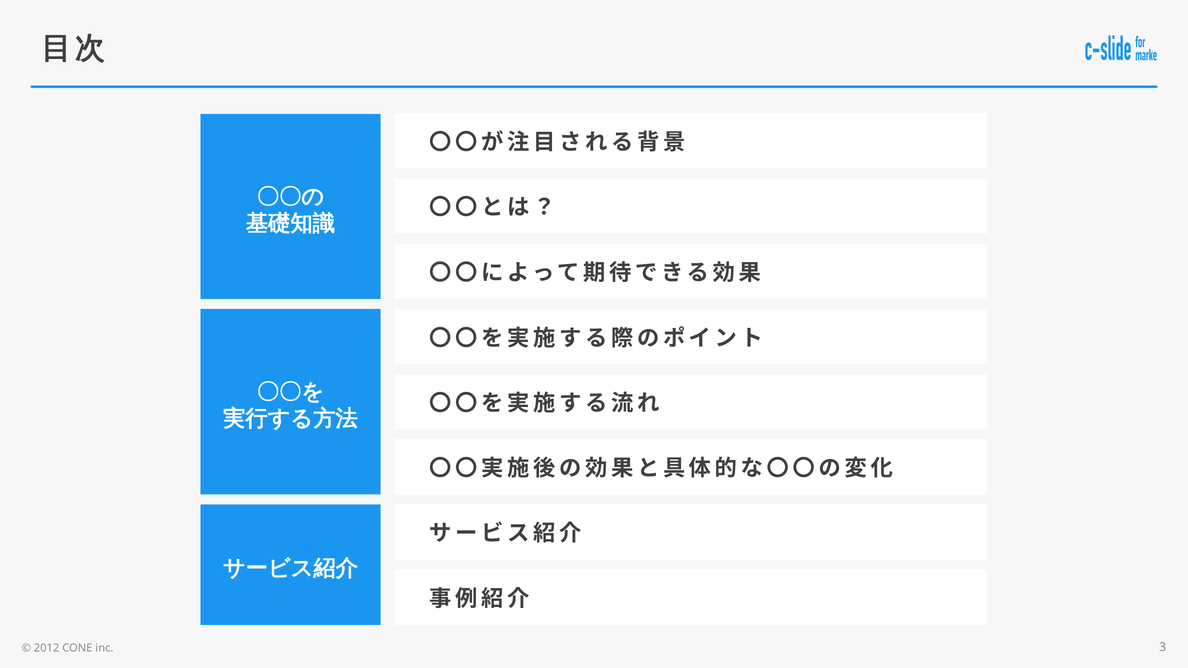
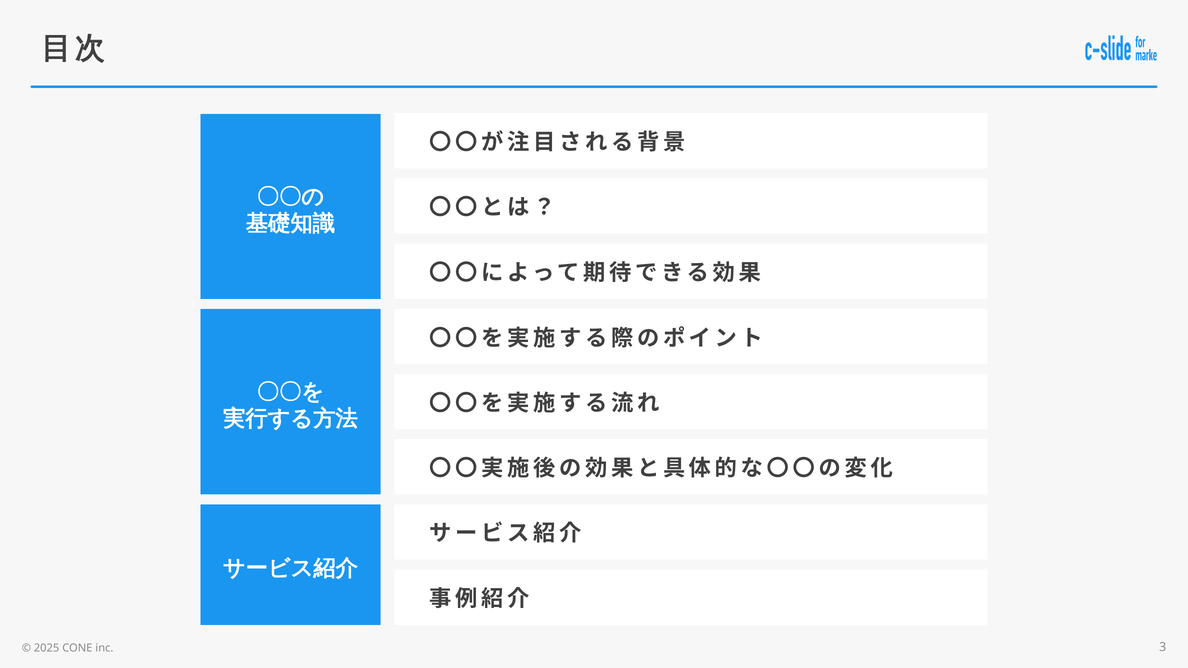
2012: 2012 -> 2025
